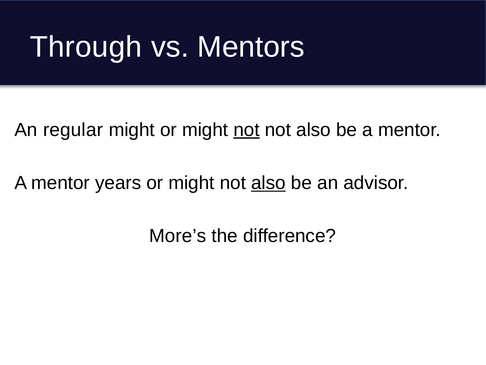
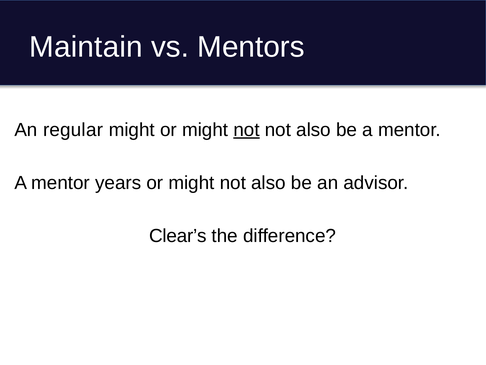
Through: Through -> Maintain
also at (268, 183) underline: present -> none
More’s: More’s -> Clear’s
